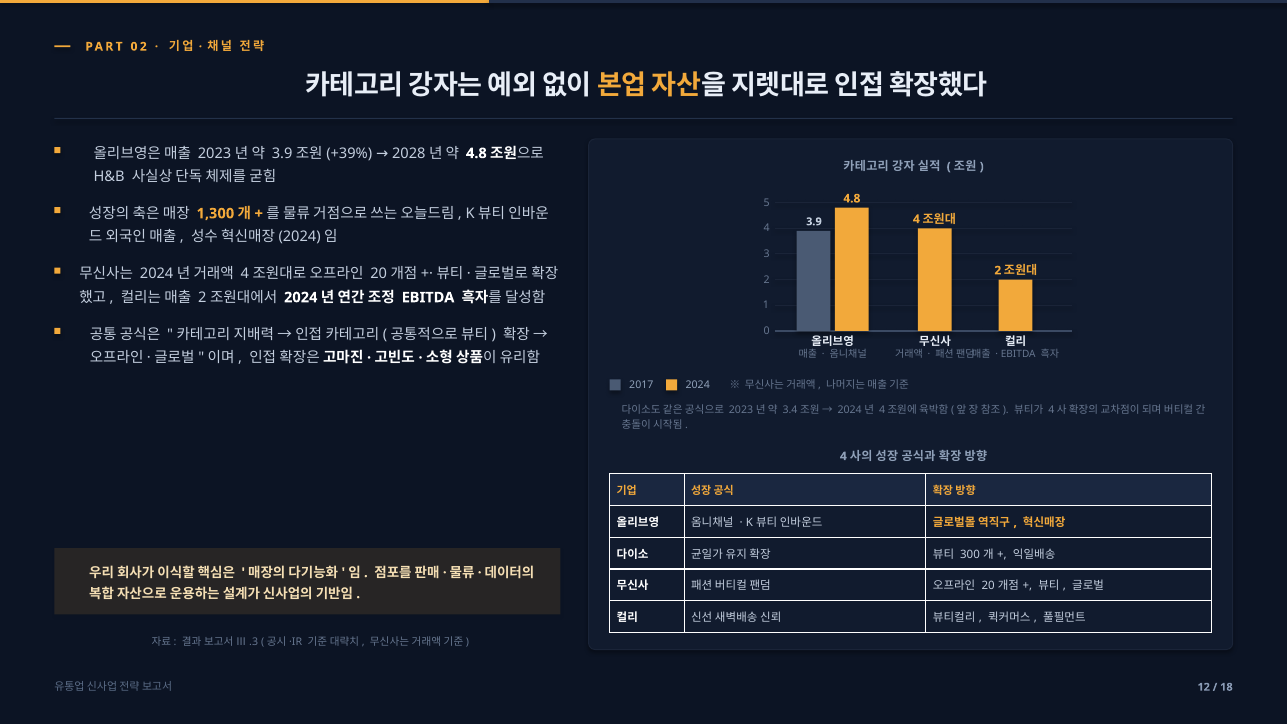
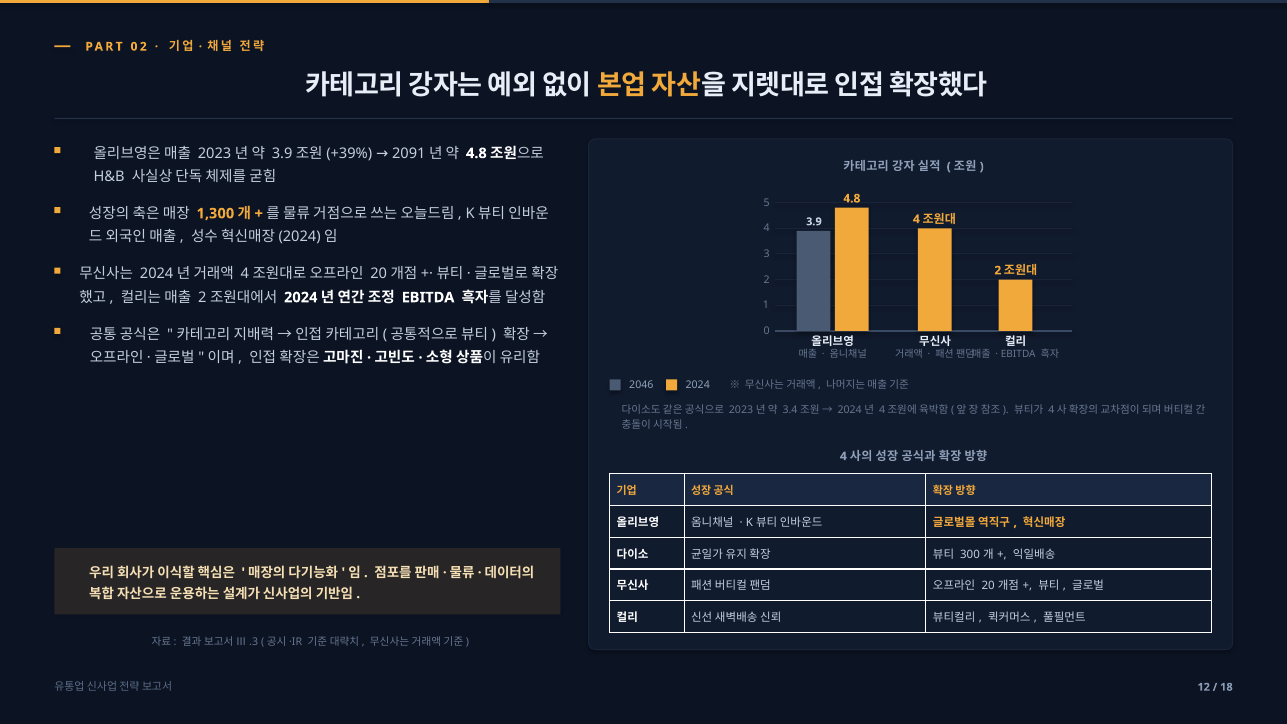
2028: 2028 -> 2091
2017: 2017 -> 2046
